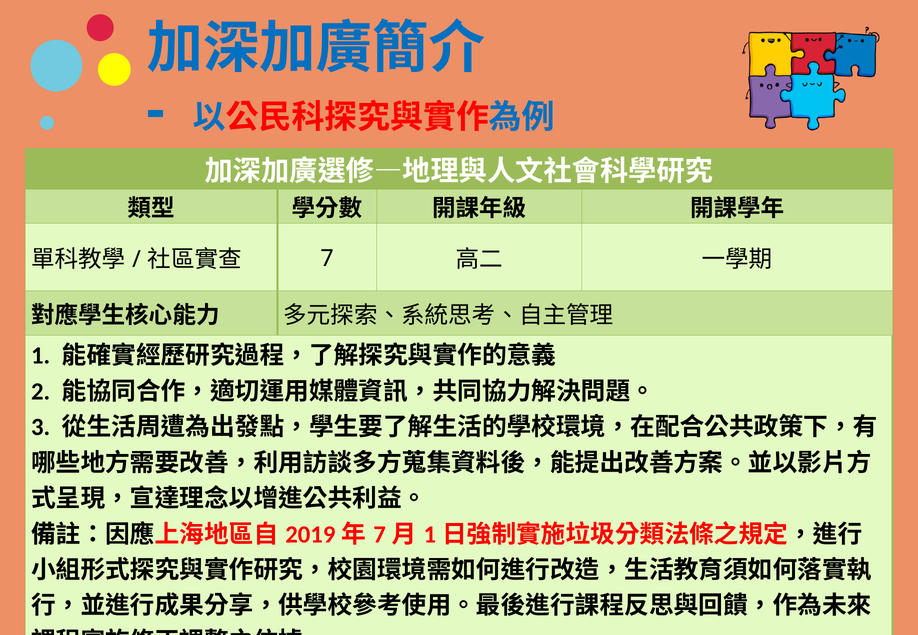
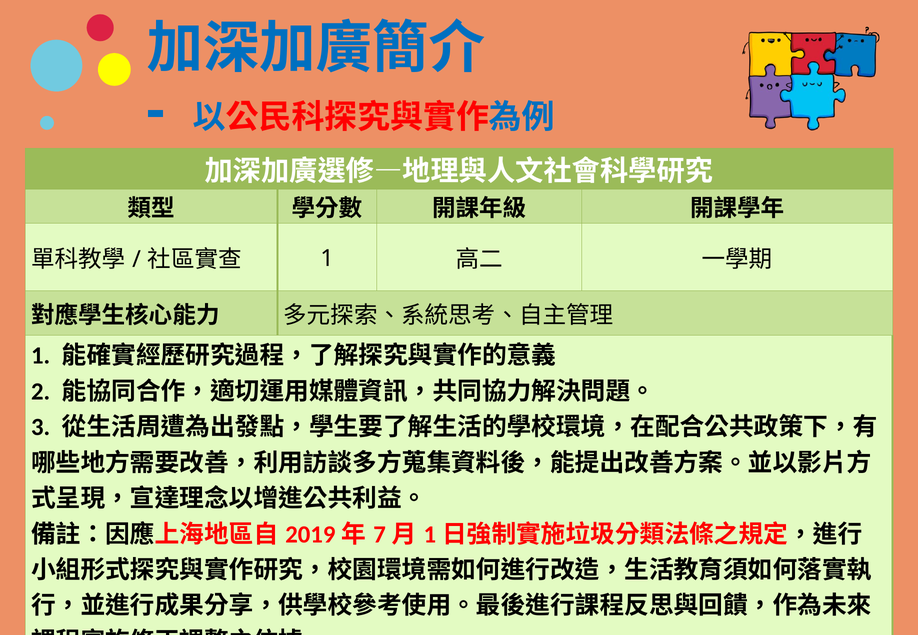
7 at (327, 259): 7 -> 1
